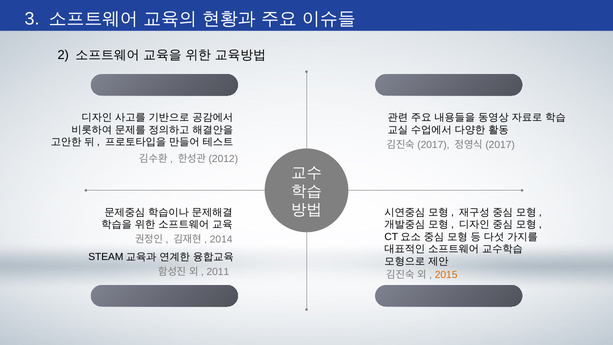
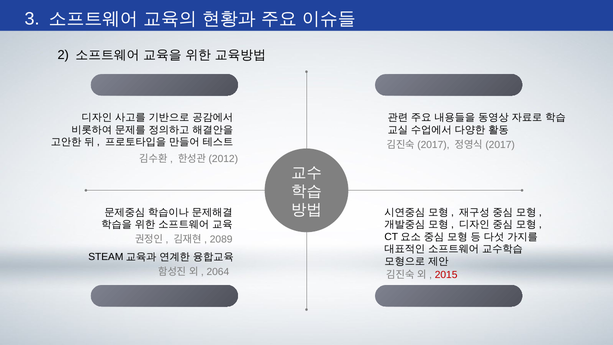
2014: 2014 -> 2089
2011: 2011 -> 2064
2015 colour: orange -> red
